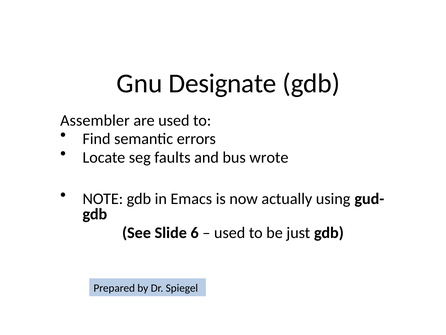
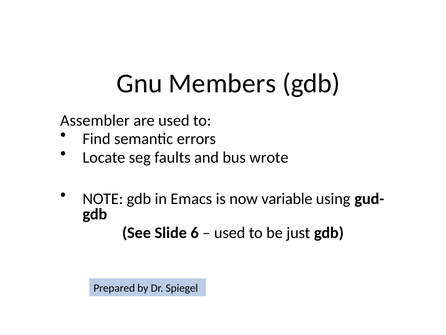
Designate: Designate -> Members
actually: actually -> variable
